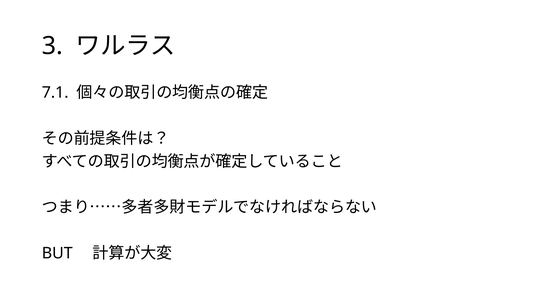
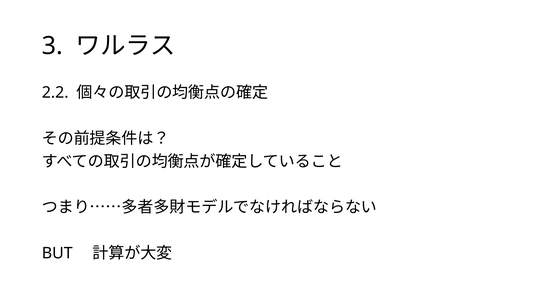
7.1: 7.1 -> 2.2
